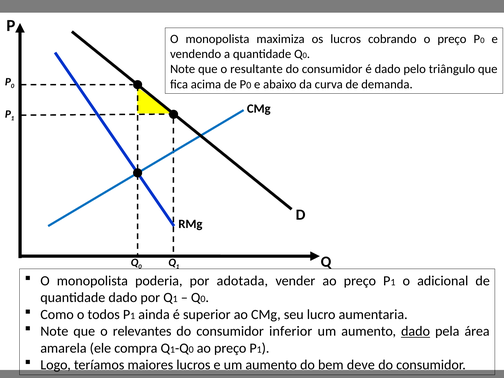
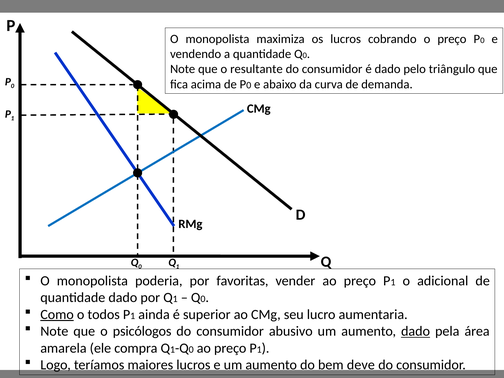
adotada: adotada -> favoritas
Como underline: none -> present
relevantes: relevantes -> psicólogos
inferior: inferior -> abusivo
